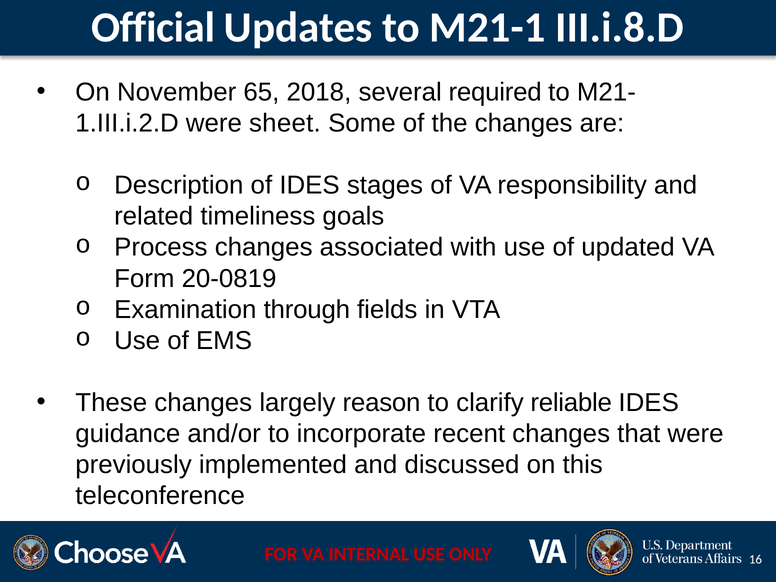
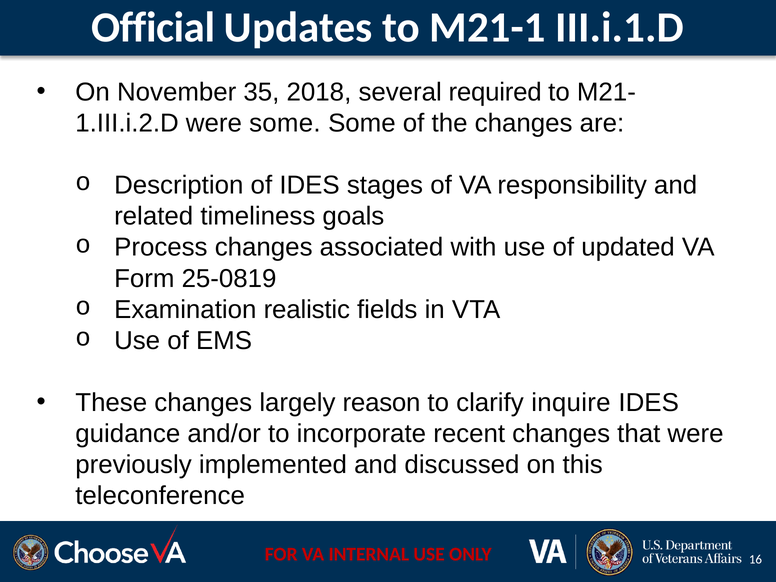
III.i.8.D: III.i.8.D -> III.i.1.D
65: 65 -> 35
were sheet: sheet -> some
20-0819: 20-0819 -> 25-0819
through: through -> realistic
reliable: reliable -> inquire
